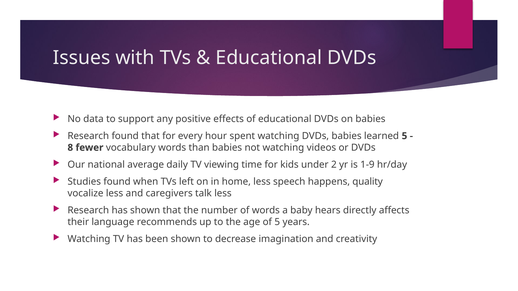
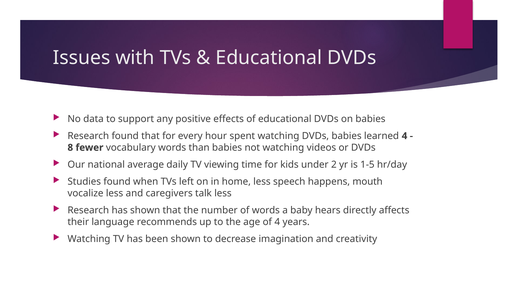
learned 5: 5 -> 4
1-9: 1-9 -> 1-5
quality: quality -> mouth
of 5: 5 -> 4
